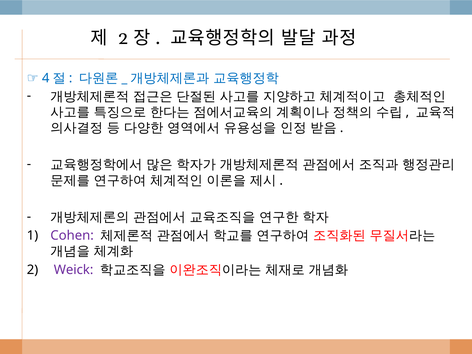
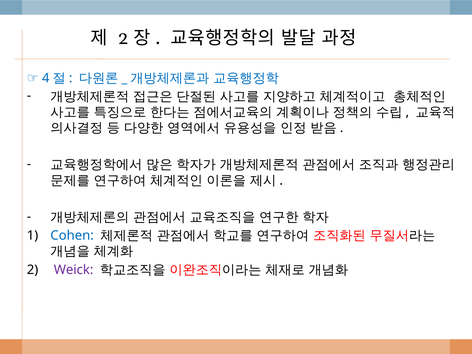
Cohen colour: purple -> blue
